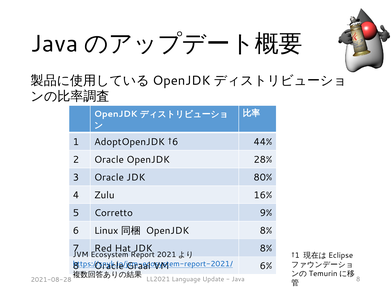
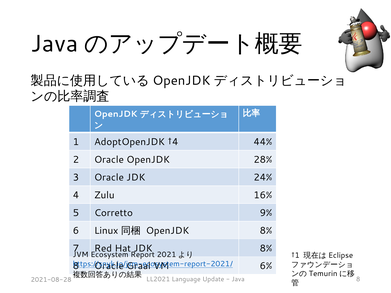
†6: †6 -> †4
80%: 80% -> 24%
